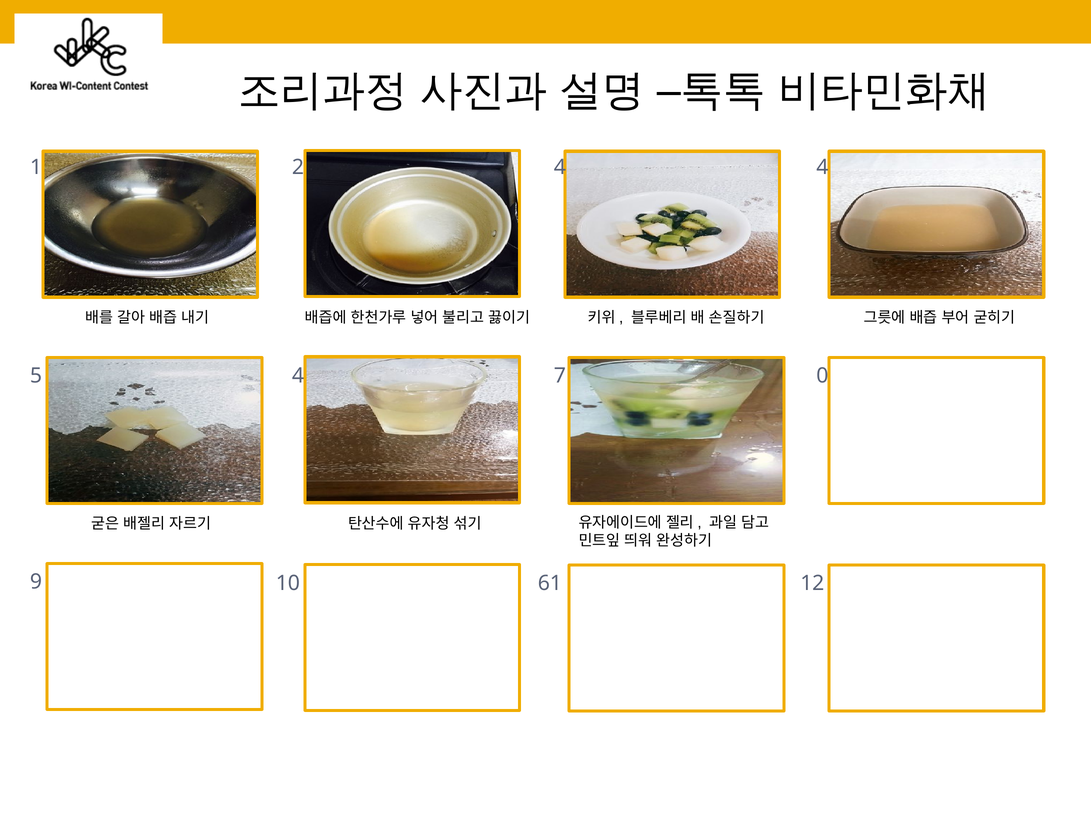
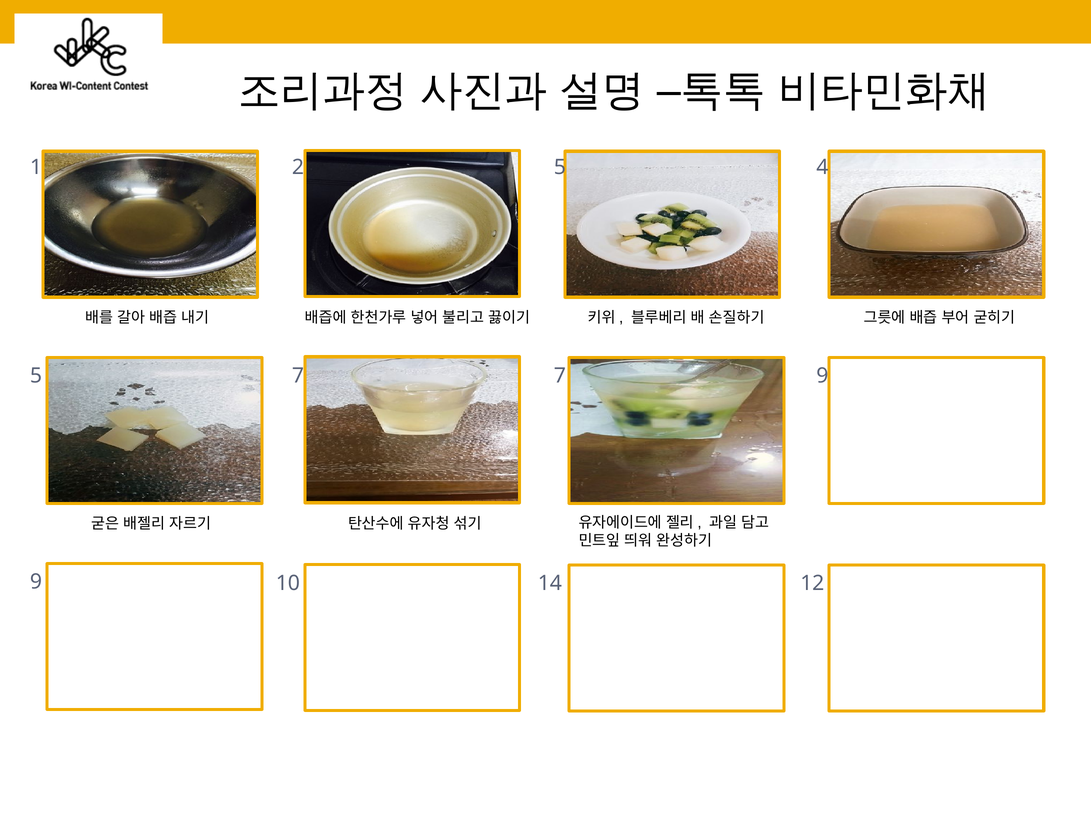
2 4: 4 -> 5
5 4: 4 -> 7
7 0: 0 -> 9
61: 61 -> 14
